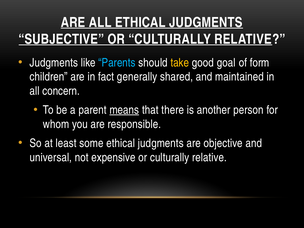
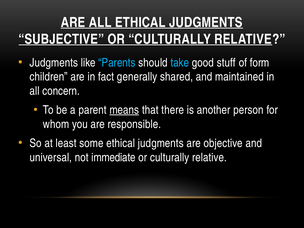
take colour: yellow -> light blue
goal: goal -> stuff
expensive: expensive -> immediate
